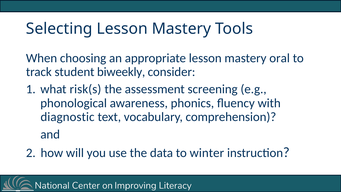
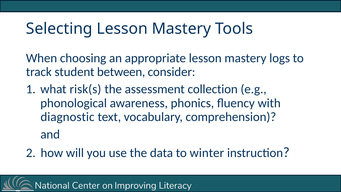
oral: oral -> logs
biweekly: biweekly -> between
screening: screening -> collection
